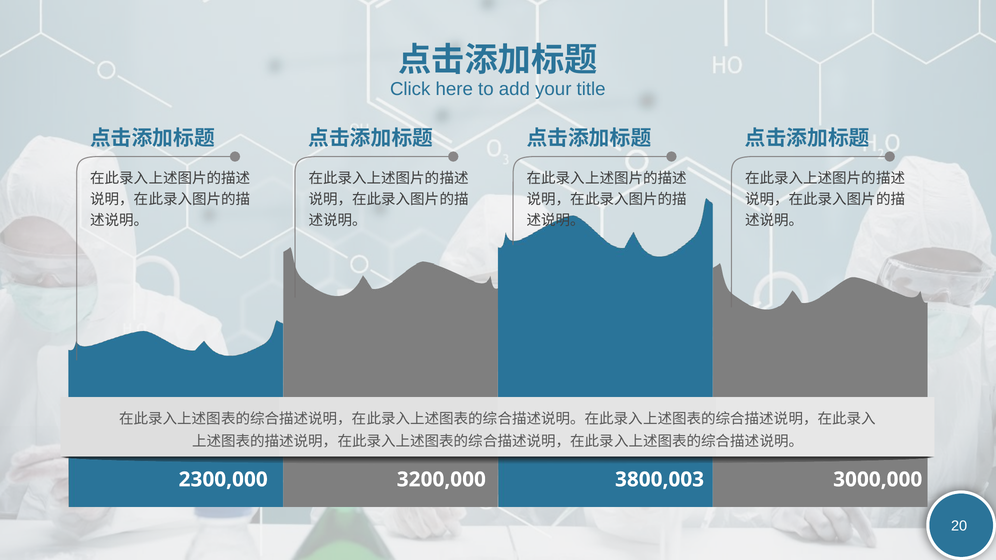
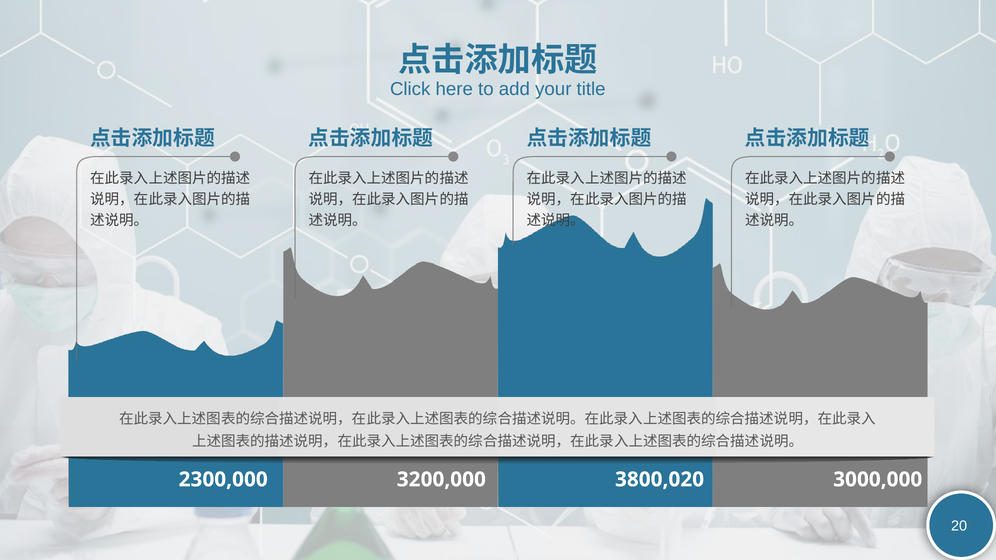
3800,003: 3800,003 -> 3800,020
